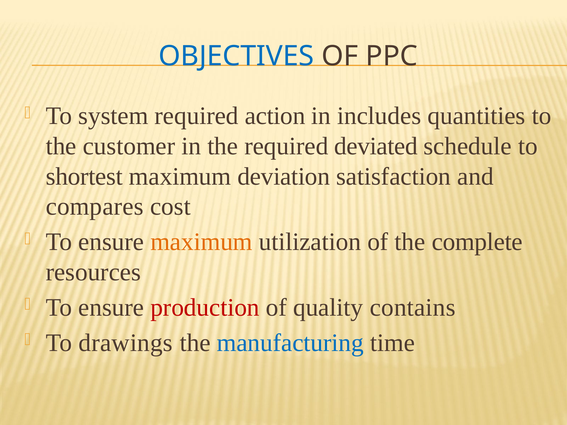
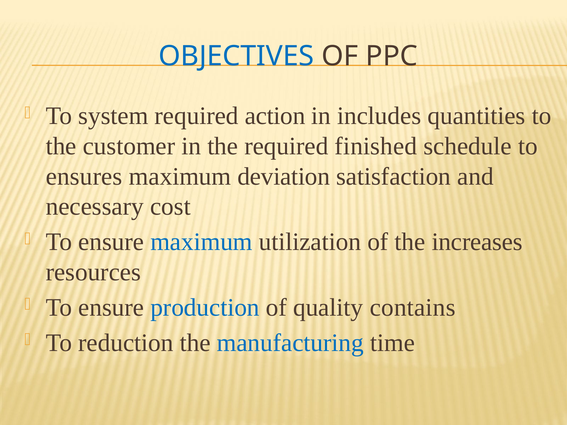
deviated: deviated -> finished
shortest: shortest -> ensures
compares: compares -> necessary
maximum at (201, 242) colour: orange -> blue
complete: complete -> increases
production colour: red -> blue
drawings: drawings -> reduction
